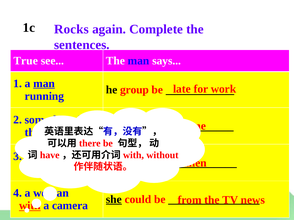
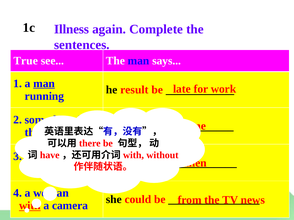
Rocks: Rocks -> Illness
group: group -> result
she underline: present -> none
